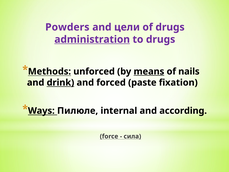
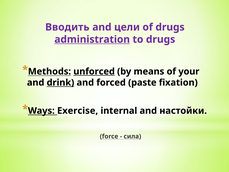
Powders: Powders -> Вводить
unforced underline: none -> present
means underline: present -> none
nails: nails -> your
Пилюле: Пилюле -> Exercise
according: according -> настойки
